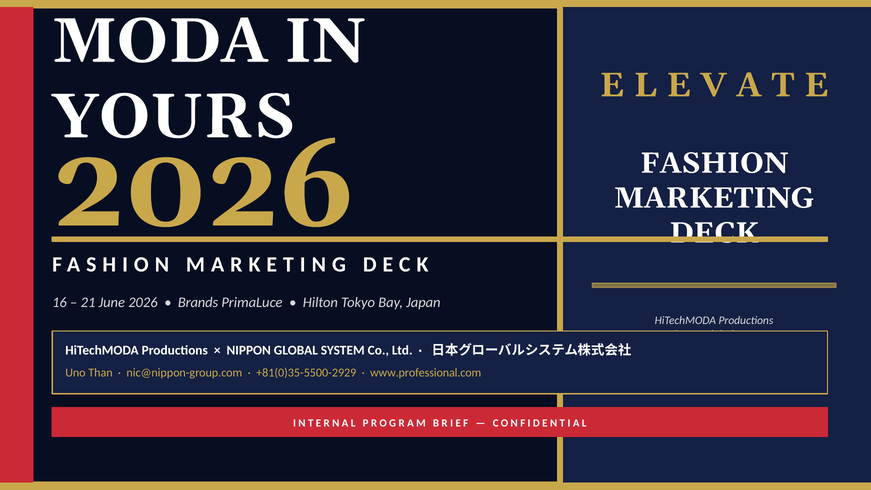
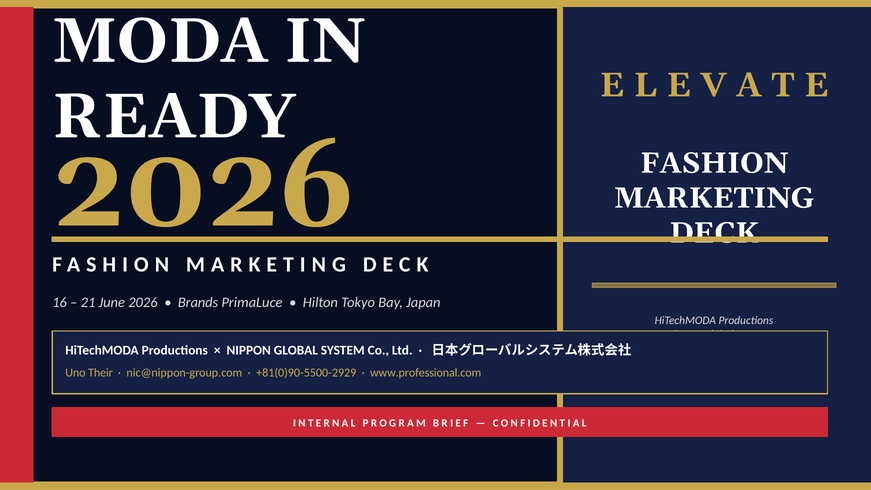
YOURS: YOURS -> READY
Than: Than -> Their
+81(0)35-5500-2929: +81(0)35-5500-2929 -> +81(0)90-5500-2929
